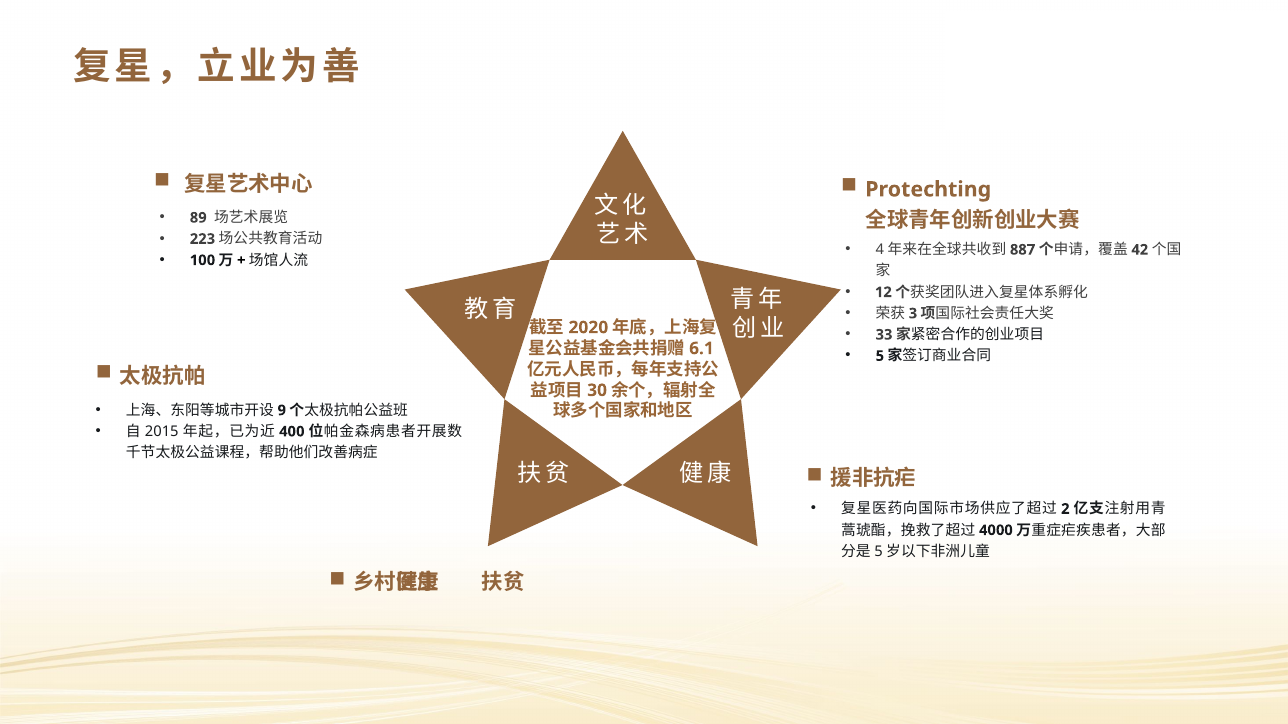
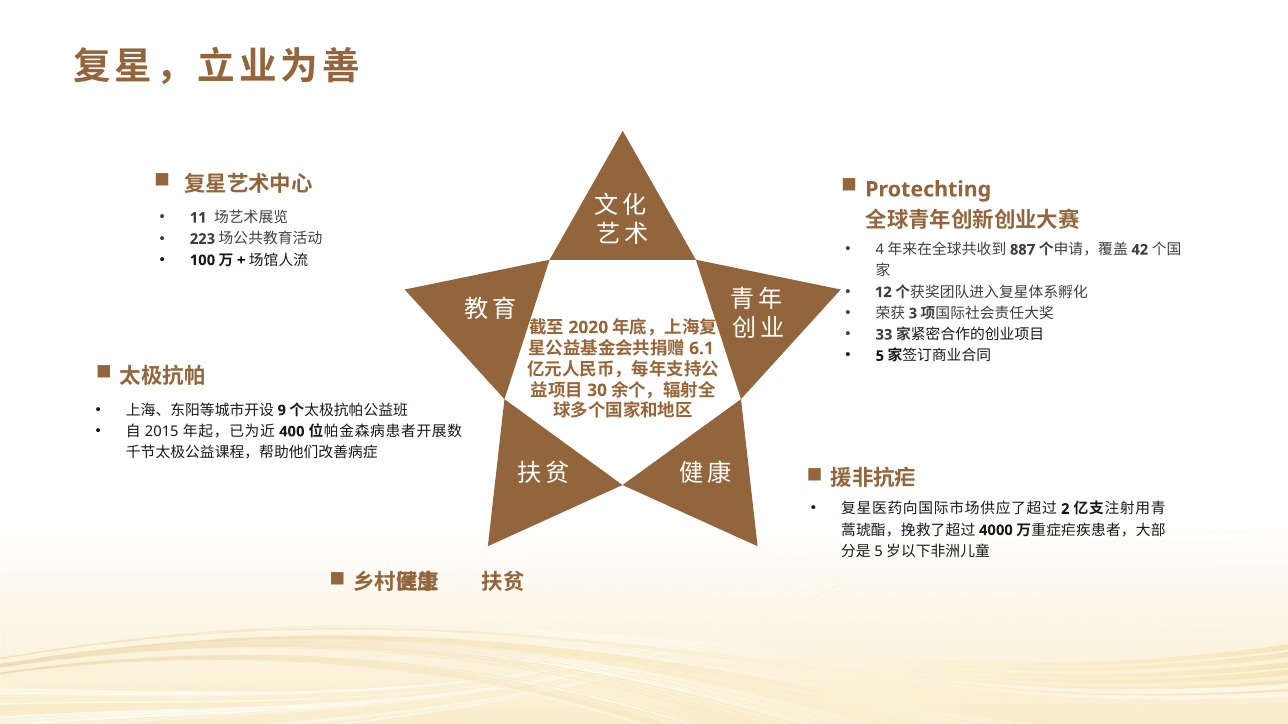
89: 89 -> 11
